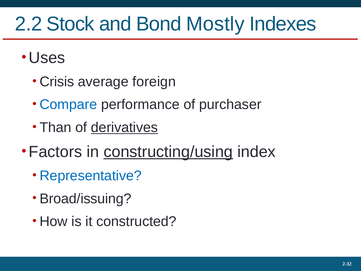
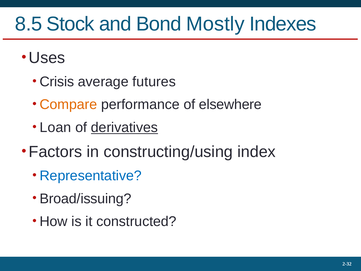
2.2: 2.2 -> 8.5
foreign: foreign -> futures
Compare colour: blue -> orange
purchaser: purchaser -> elsewhere
Than: Than -> Loan
constructing/using underline: present -> none
